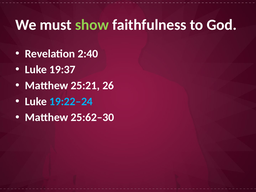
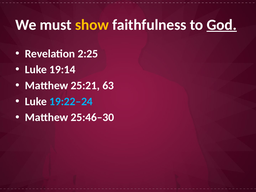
show colour: light green -> yellow
God underline: none -> present
2:40: 2:40 -> 2:25
19:37: 19:37 -> 19:14
26: 26 -> 63
25:62–30: 25:62–30 -> 25:46–30
